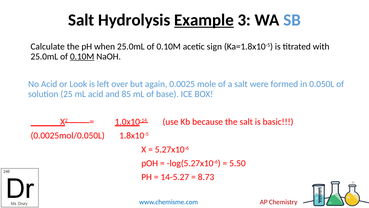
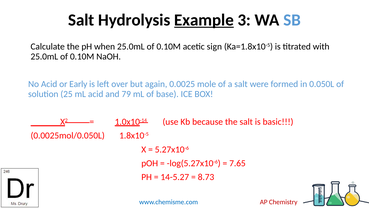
0.10M at (82, 56) underline: present -> none
Look: Look -> Early
85: 85 -> 79
5.50: 5.50 -> 7.65
